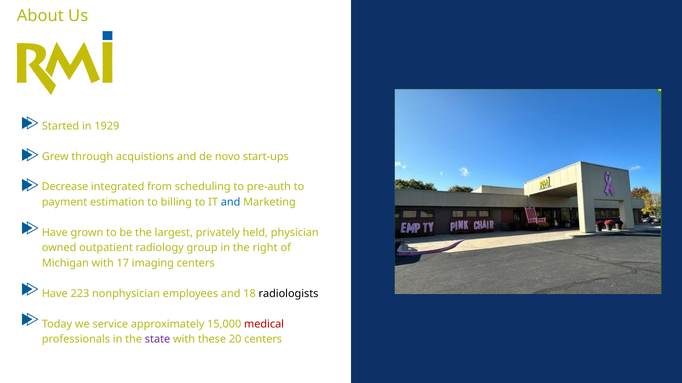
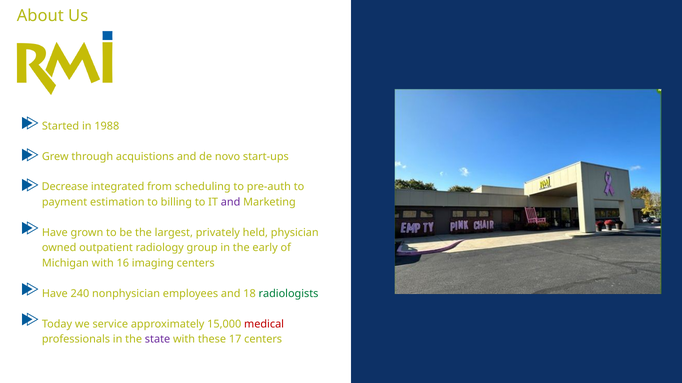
1929: 1929 -> 1988
and at (231, 202) colour: blue -> purple
right: right -> early
17: 17 -> 16
223: 223 -> 240
radiologists colour: black -> green
20: 20 -> 17
